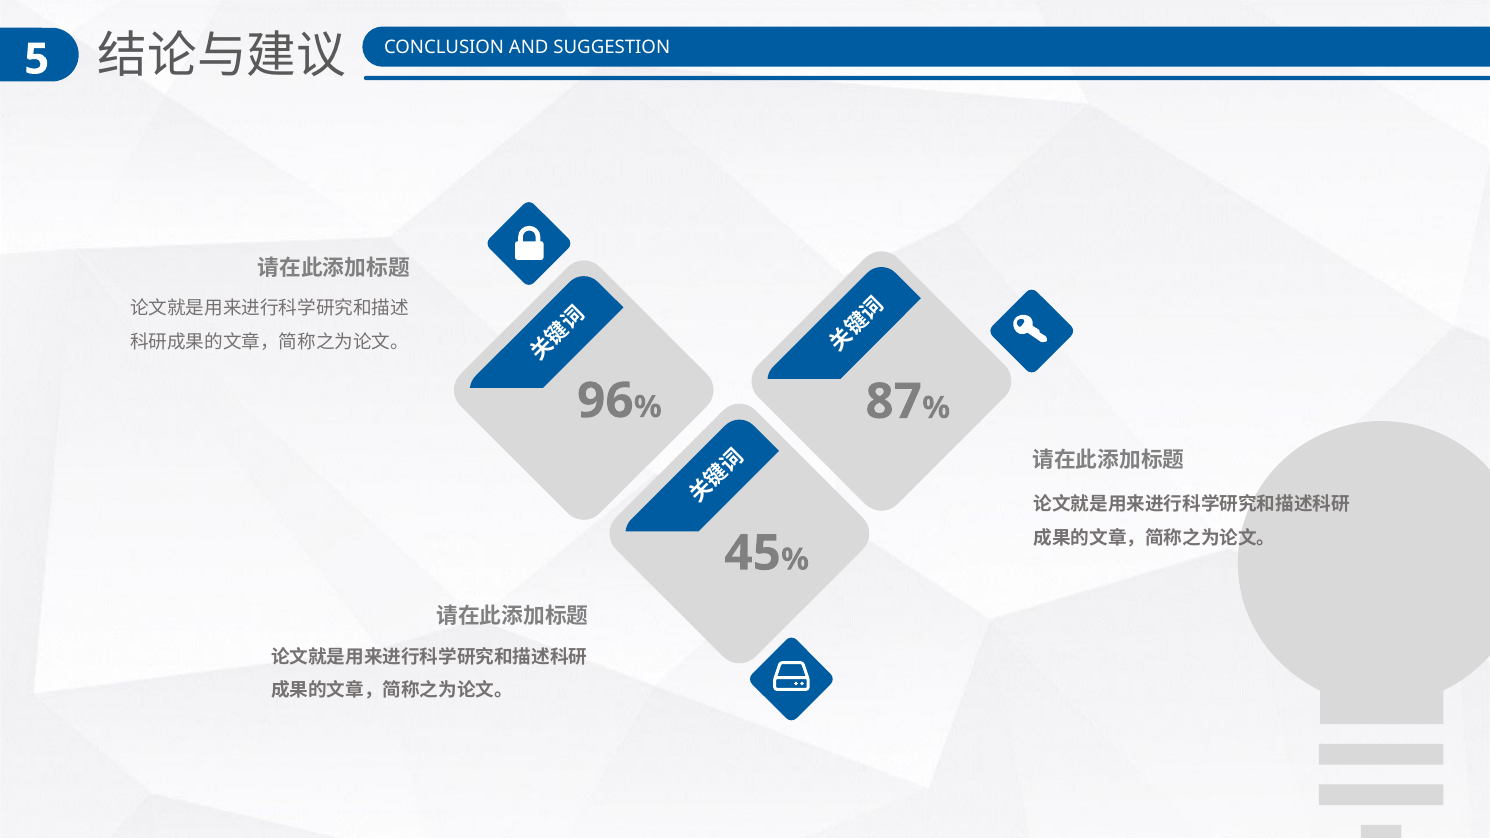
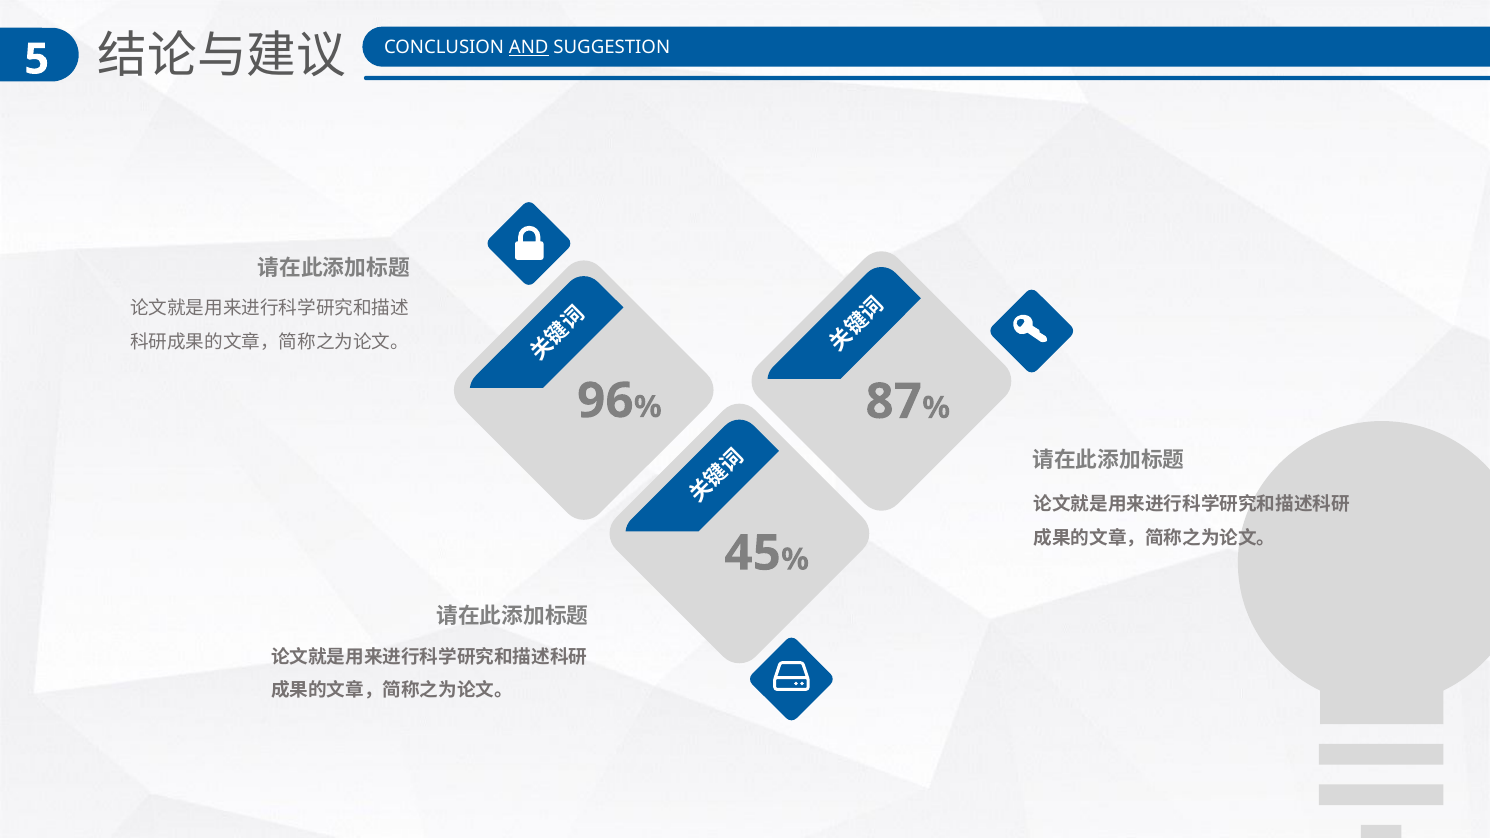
AND underline: none -> present
